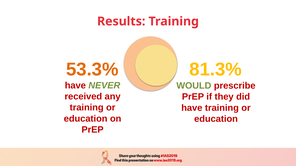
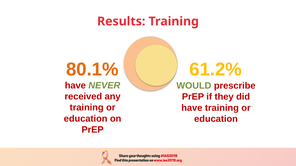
53.3%: 53.3% -> 80.1%
81.3%: 81.3% -> 61.2%
